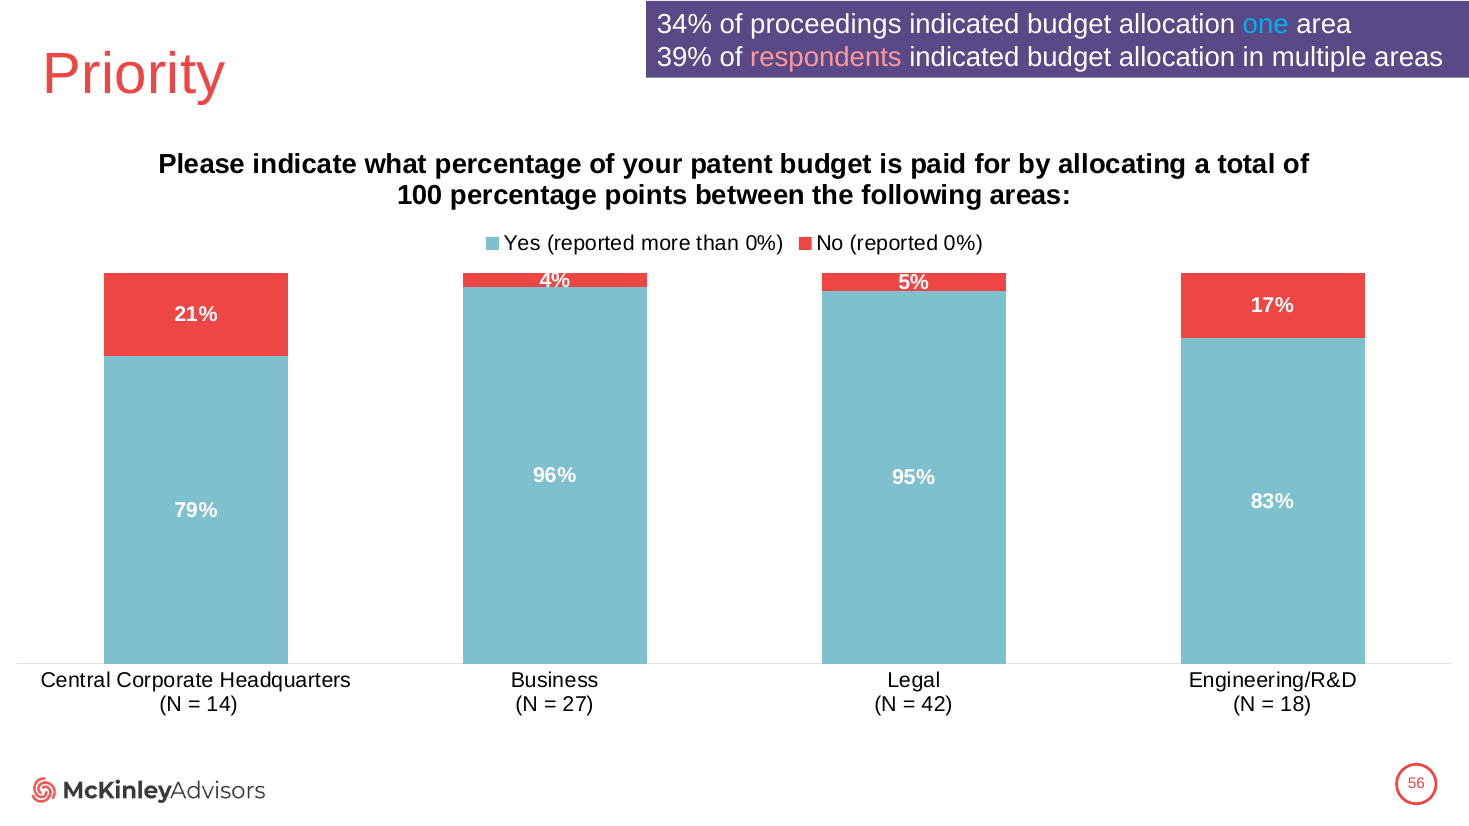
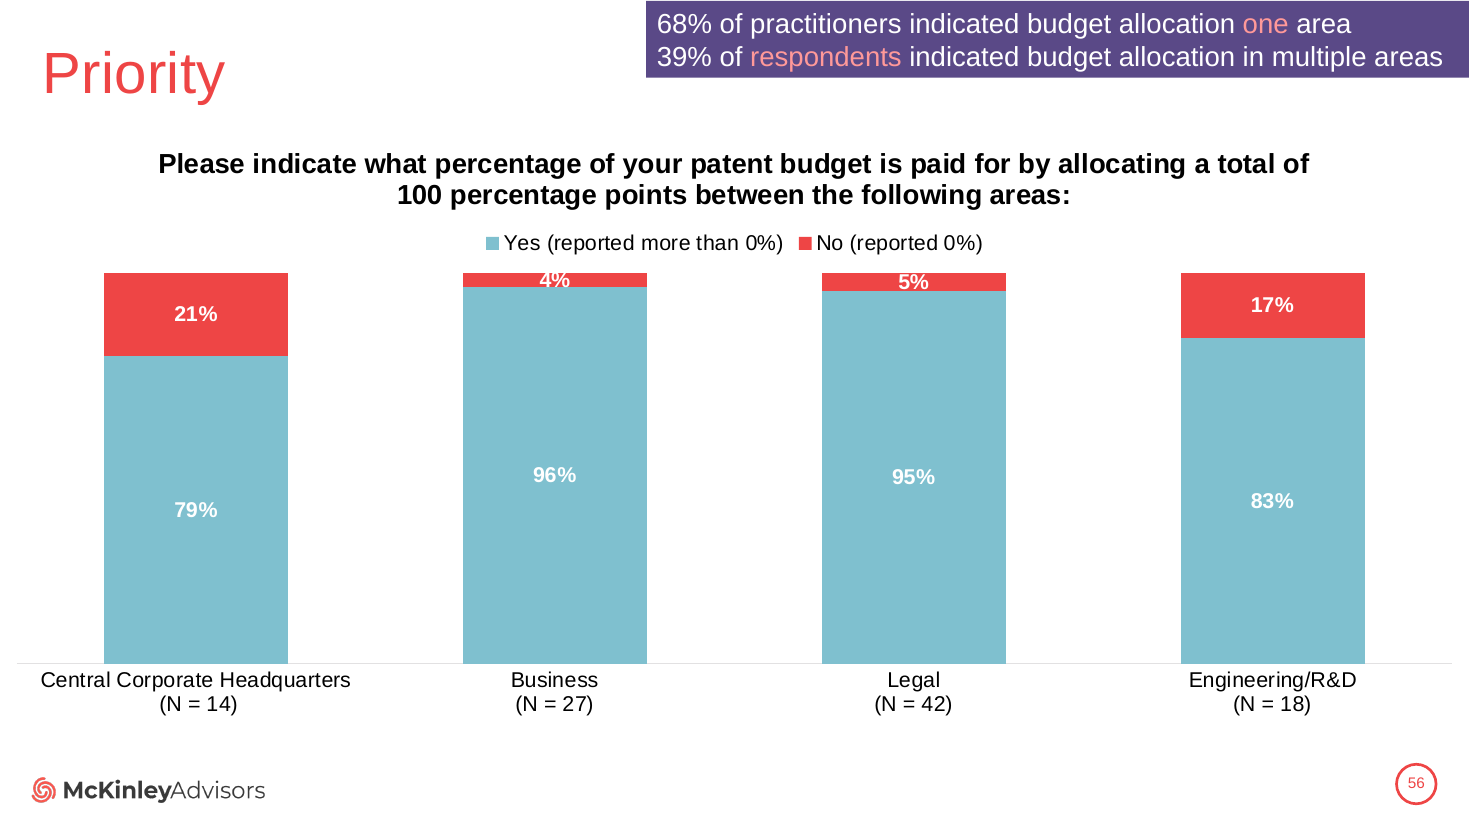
34%: 34% -> 68%
proceedings: proceedings -> practitioners
one colour: light blue -> pink
